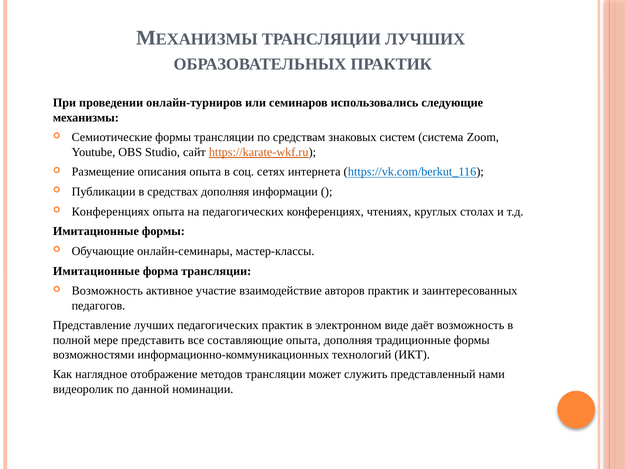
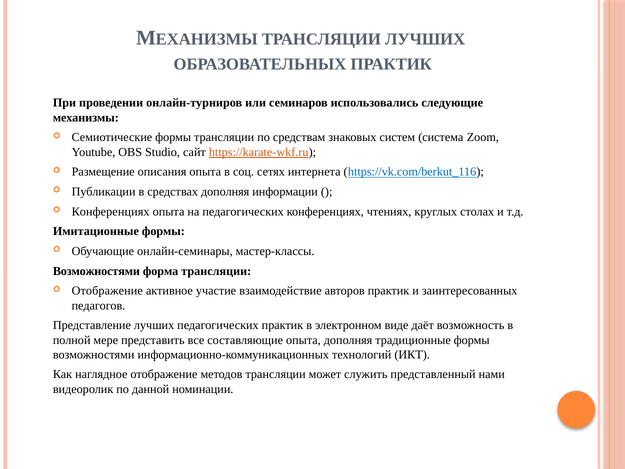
Имитационные at (96, 271): Имитационные -> Возможностями
Возможность at (107, 291): Возможность -> Отображение
